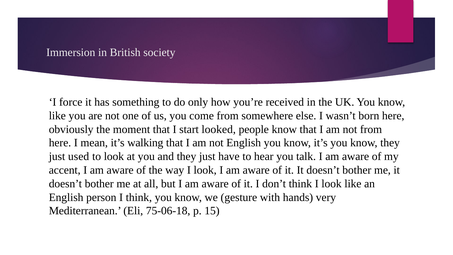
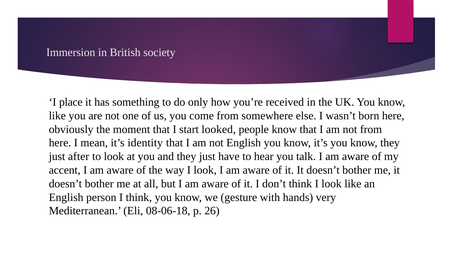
force: force -> place
walking: walking -> identity
used: used -> after
75-06-18: 75-06-18 -> 08-06-18
15: 15 -> 26
